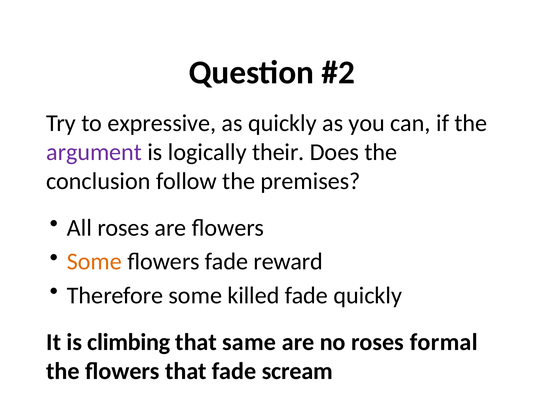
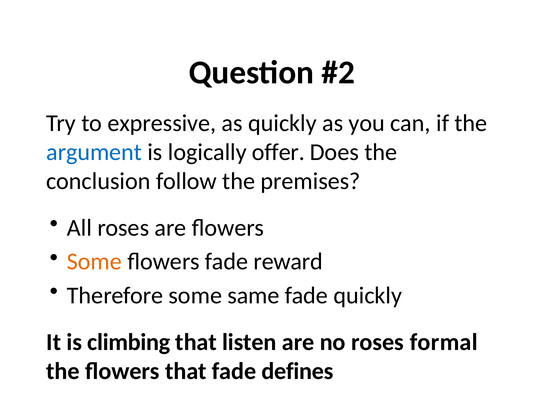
argument colour: purple -> blue
their: their -> offer
killed: killed -> same
same: same -> listen
scream: scream -> defines
